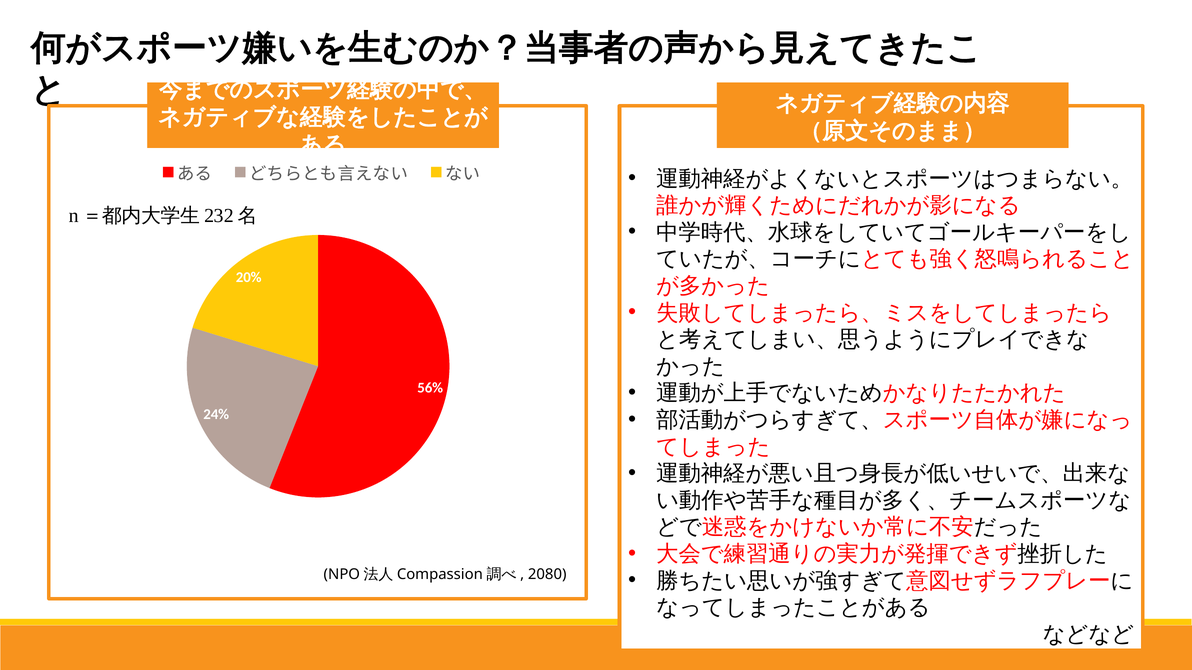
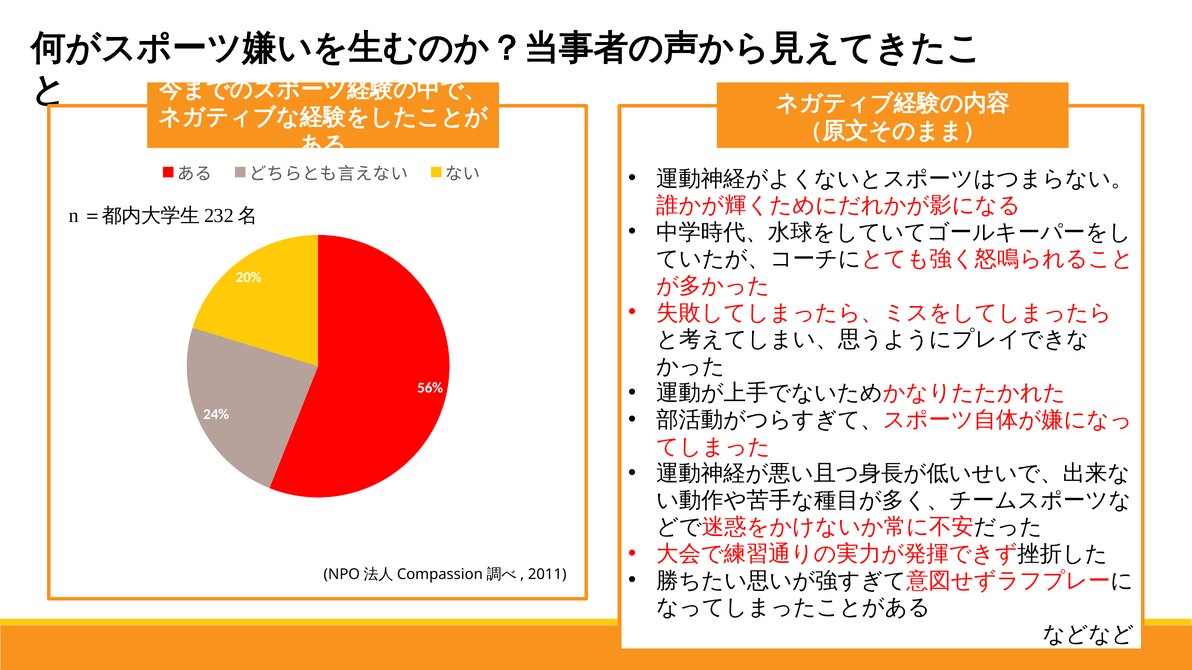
2080: 2080 -> 2011
